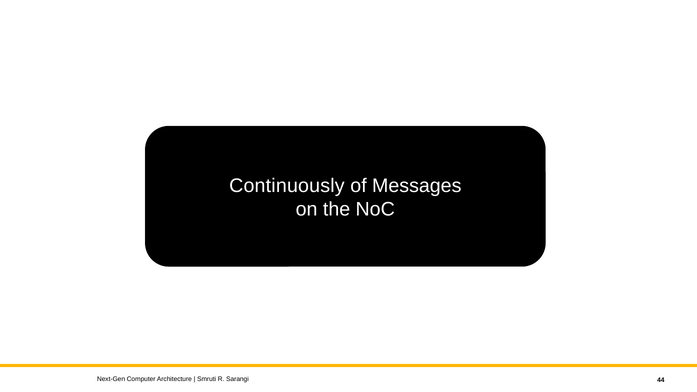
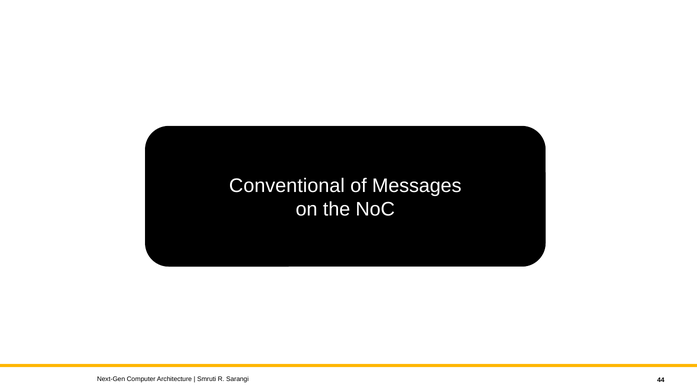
Continuously: Continuously -> Conventional
